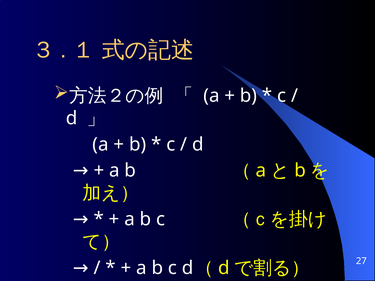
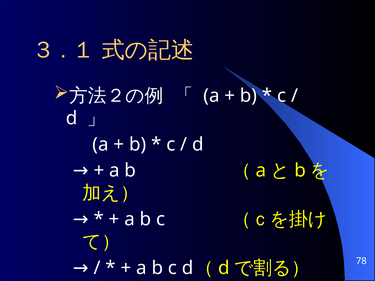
27: 27 -> 78
